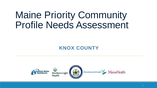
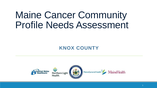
Priority: Priority -> Cancer
